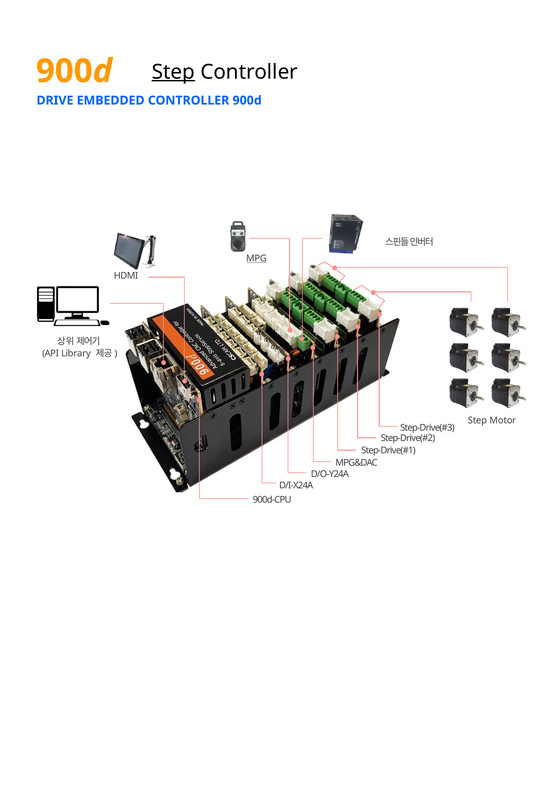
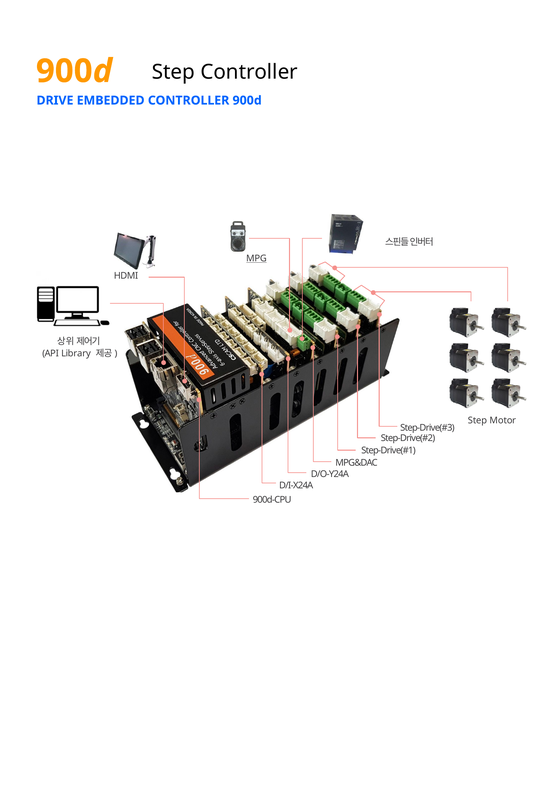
Step at (173, 72) underline: present -> none
